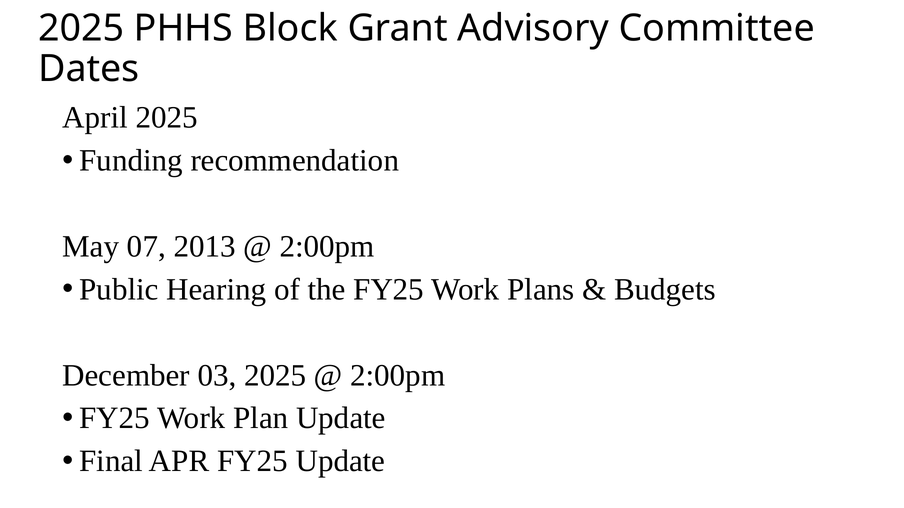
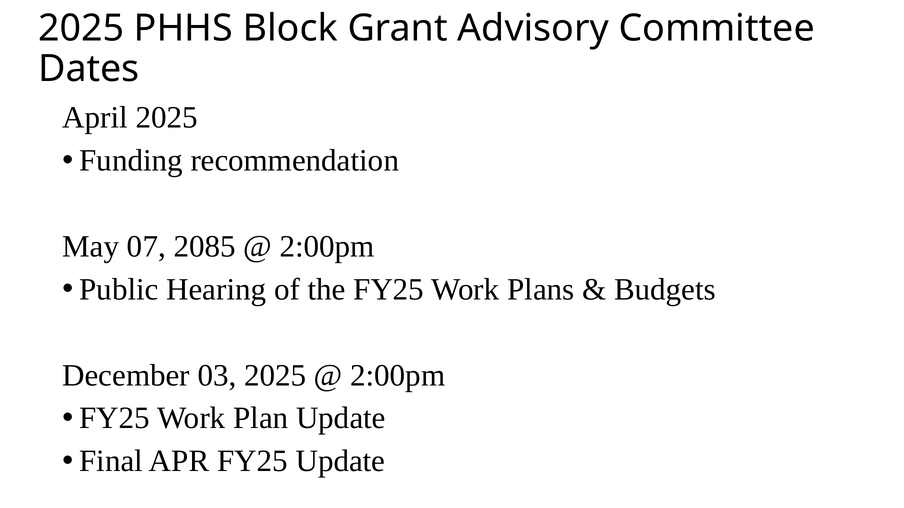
2013: 2013 -> 2085
